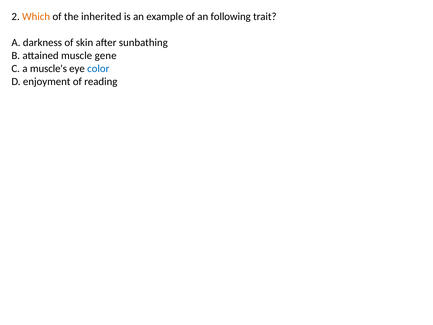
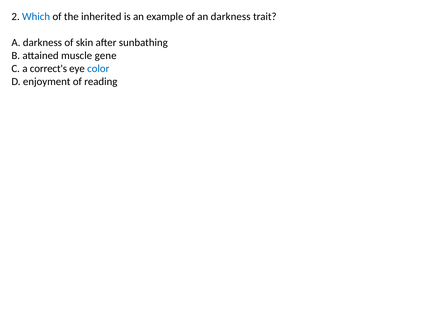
Which colour: orange -> blue
an following: following -> darkness
muscle's: muscle's -> correct's
